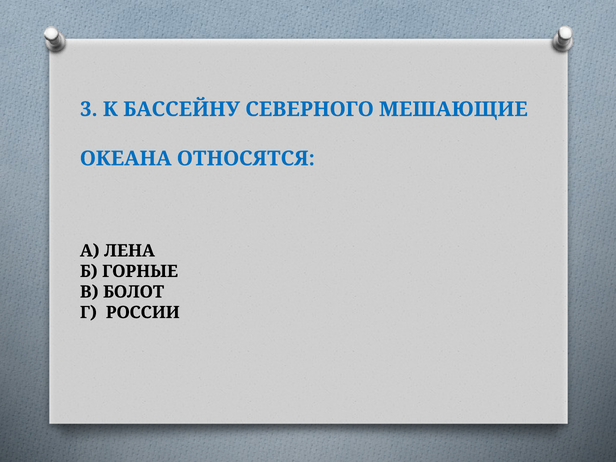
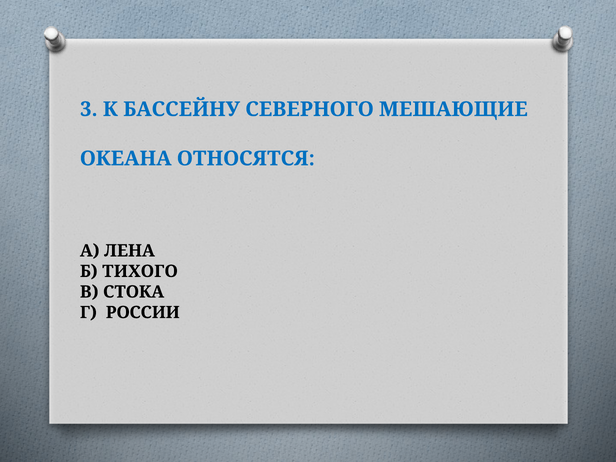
ГОРНЫЕ: ГОРНЫЕ -> ТИХОГО
БОЛОТ: БОЛОТ -> СТОКА
